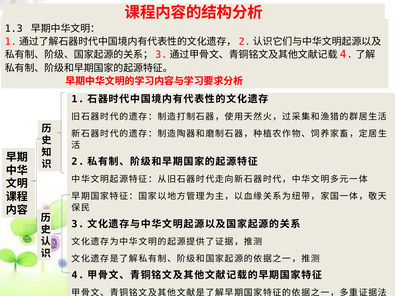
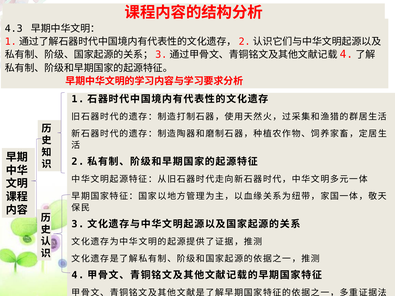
1.3: 1.3 -> 4.3
